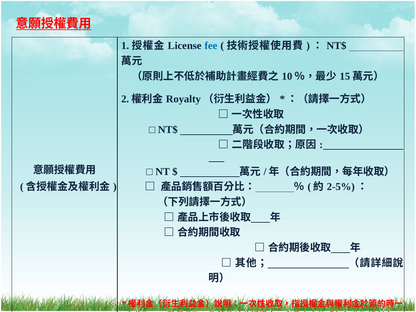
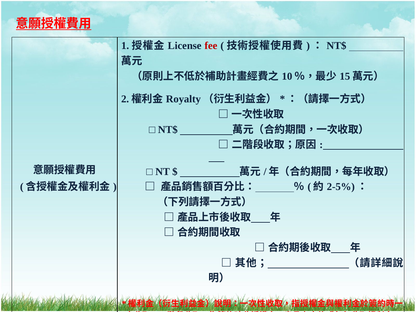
fee colour: blue -> red
